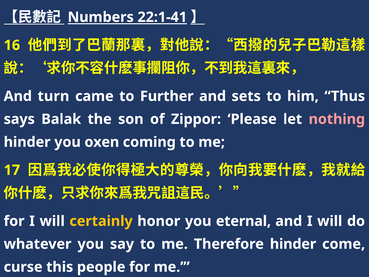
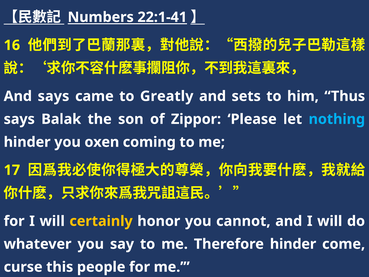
And turn: turn -> says
Further: Further -> Greatly
nothing colour: pink -> light blue
eternal: eternal -> cannot
